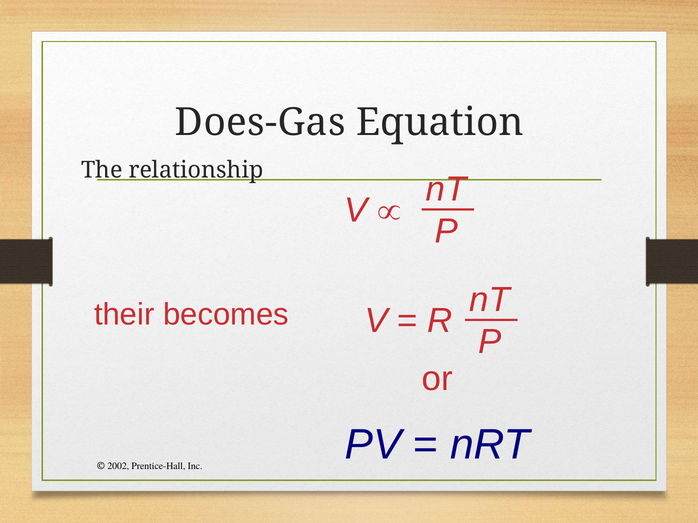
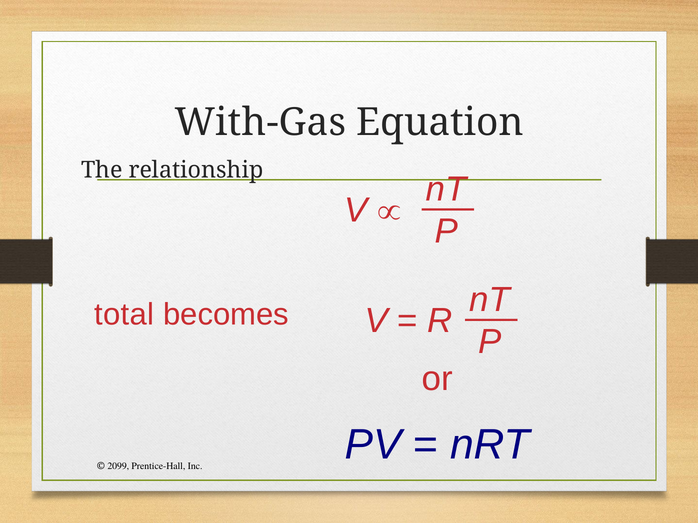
Does-Gas: Does-Gas -> With-Gas
their: their -> total
2002: 2002 -> 2099
